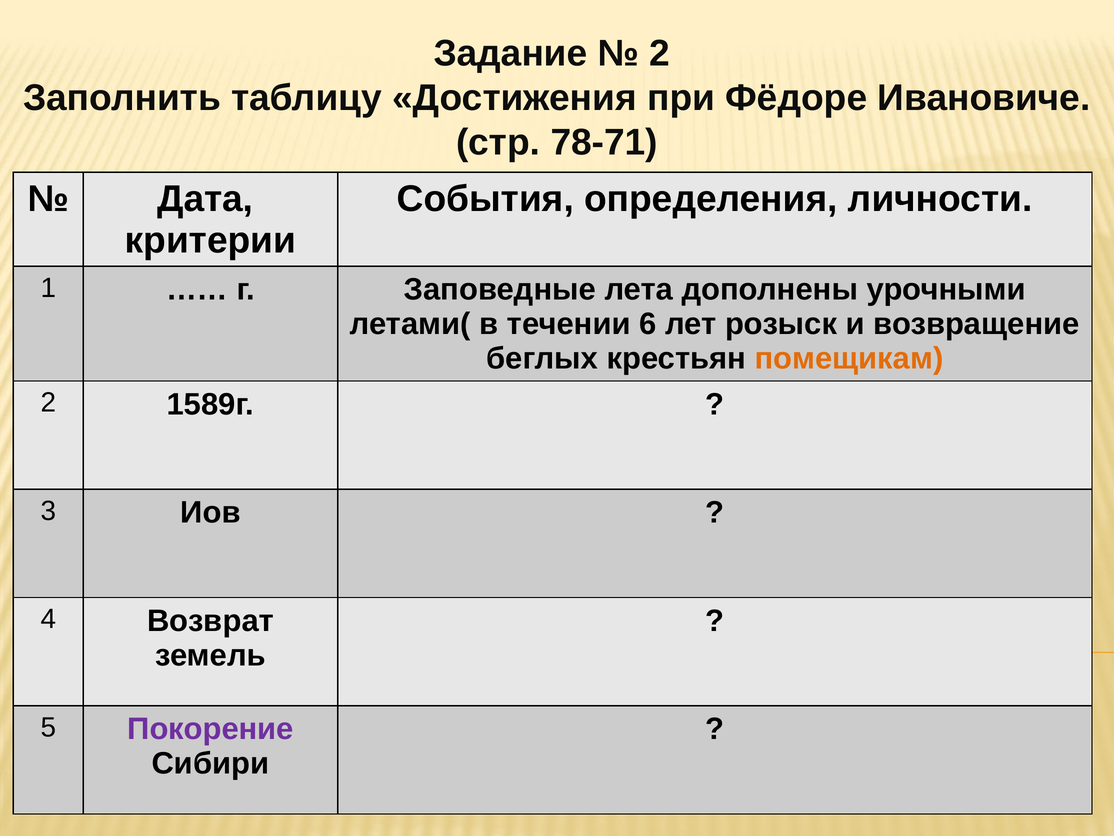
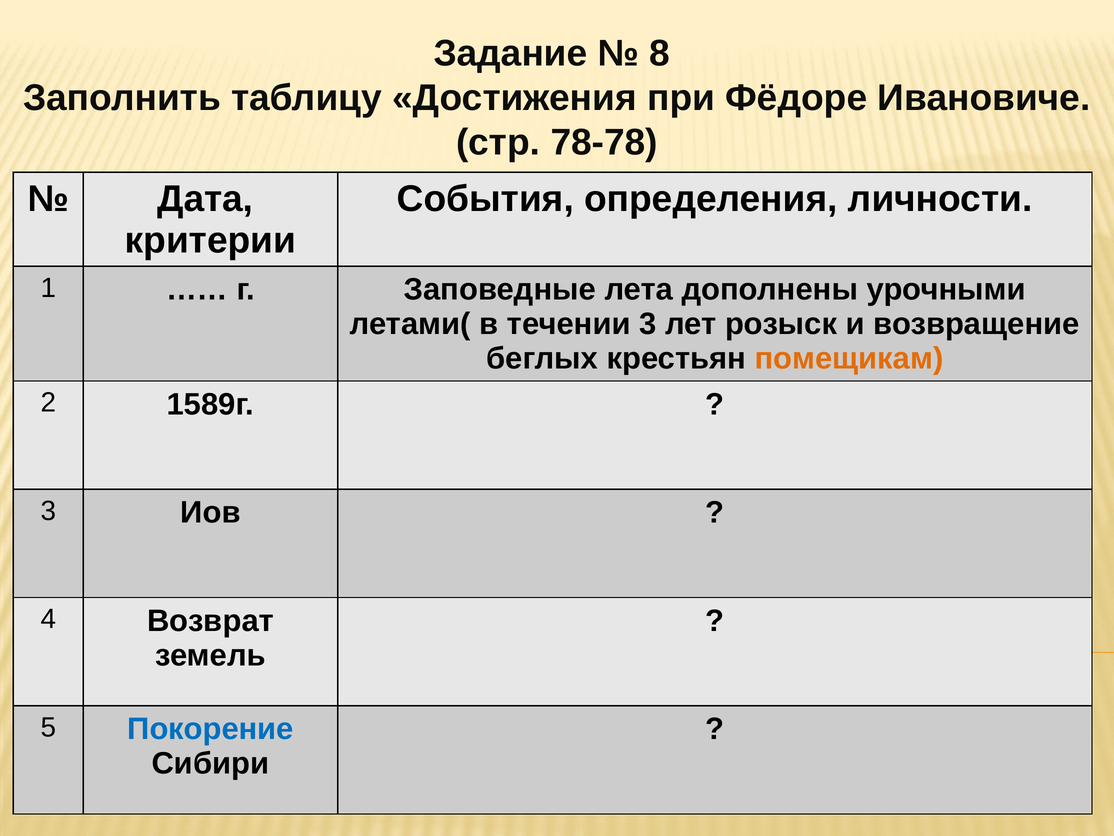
2 at (660, 53): 2 -> 8
78-71: 78-71 -> 78-78
течении 6: 6 -> 3
Покорение colour: purple -> blue
